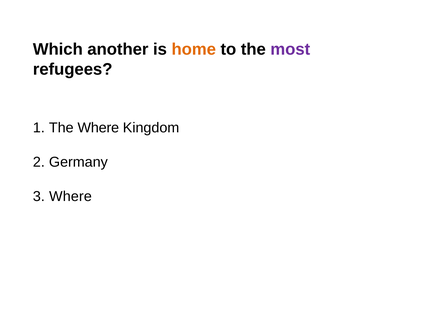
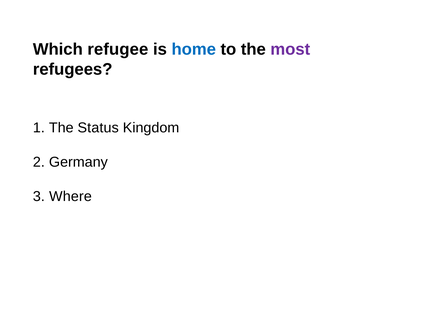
another: another -> refugee
home colour: orange -> blue
The Where: Where -> Status
